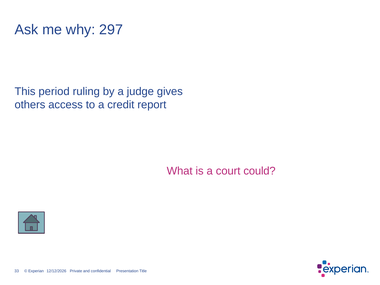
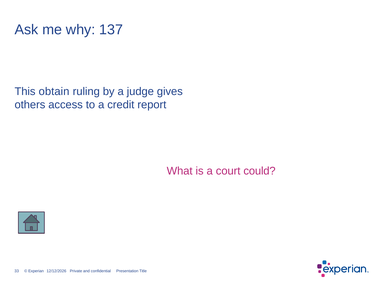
297: 297 -> 137
period: period -> obtain
